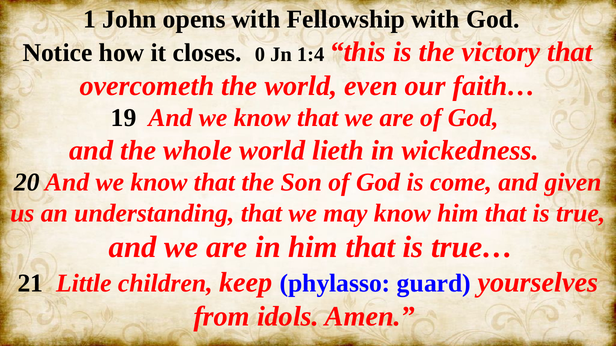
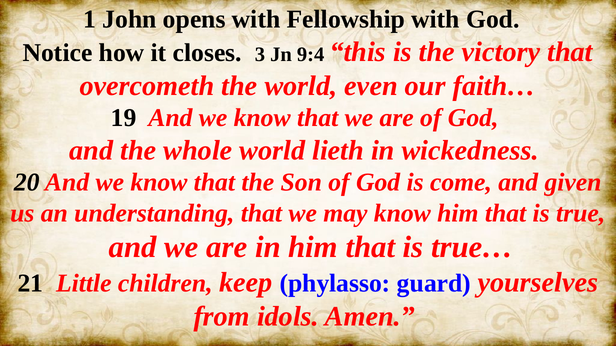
0: 0 -> 3
1:4: 1:4 -> 9:4
